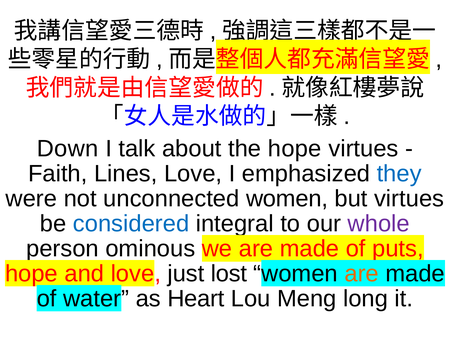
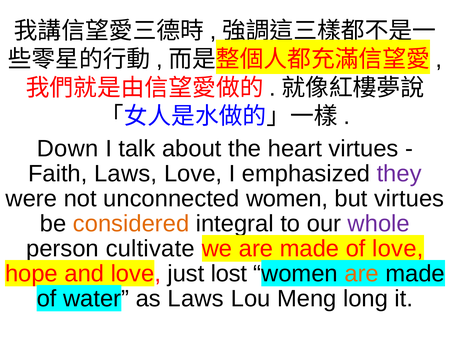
the hope: hope -> heart
Faith Lines: Lines -> Laws
they colour: blue -> purple
considered colour: blue -> orange
ominous: ominous -> cultivate
of puts: puts -> love
as Heart: Heart -> Laws
